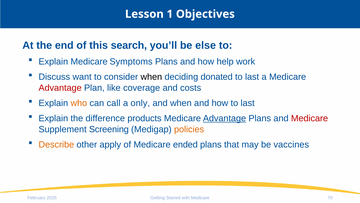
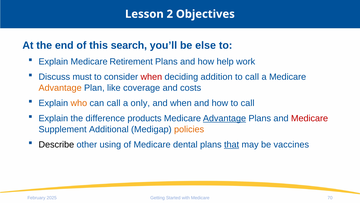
1: 1 -> 2
Symptoms: Symptoms -> Retirement
want: want -> must
when at (151, 77) colour: black -> red
donated: donated -> addition
last at (252, 77): last -> call
Advantage at (60, 88) colour: red -> orange
how to last: last -> call
Screening: Screening -> Additional
Describe colour: orange -> black
apply: apply -> using
ended: ended -> dental
that underline: none -> present
